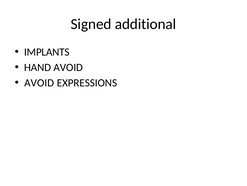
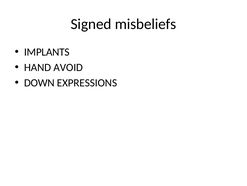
additional: additional -> misbeliefs
AVOID at (39, 83): AVOID -> DOWN
